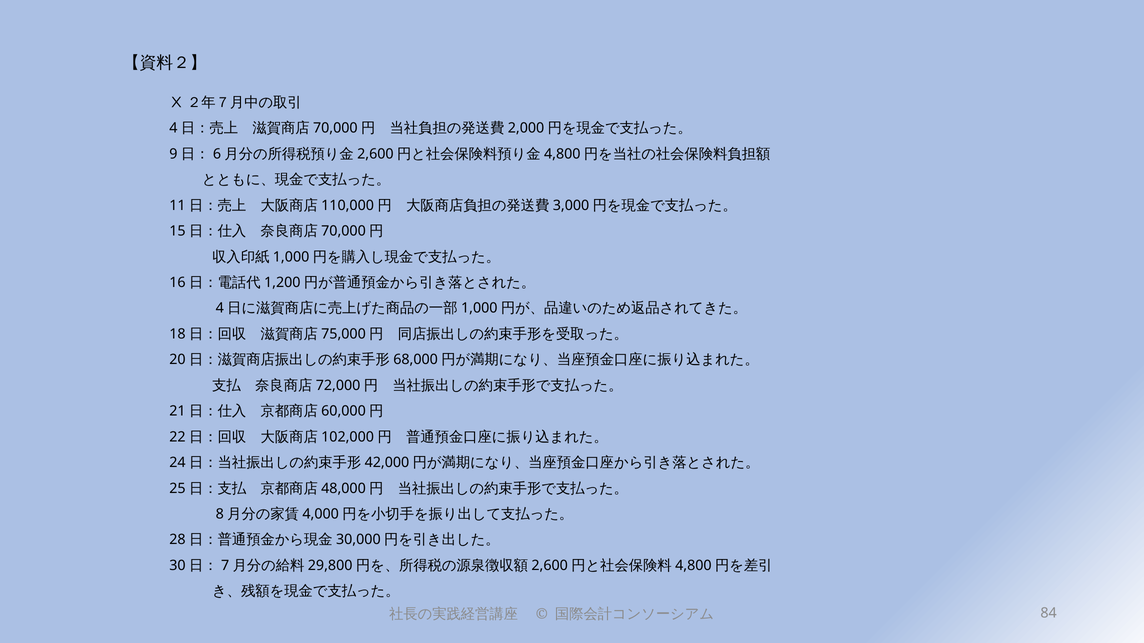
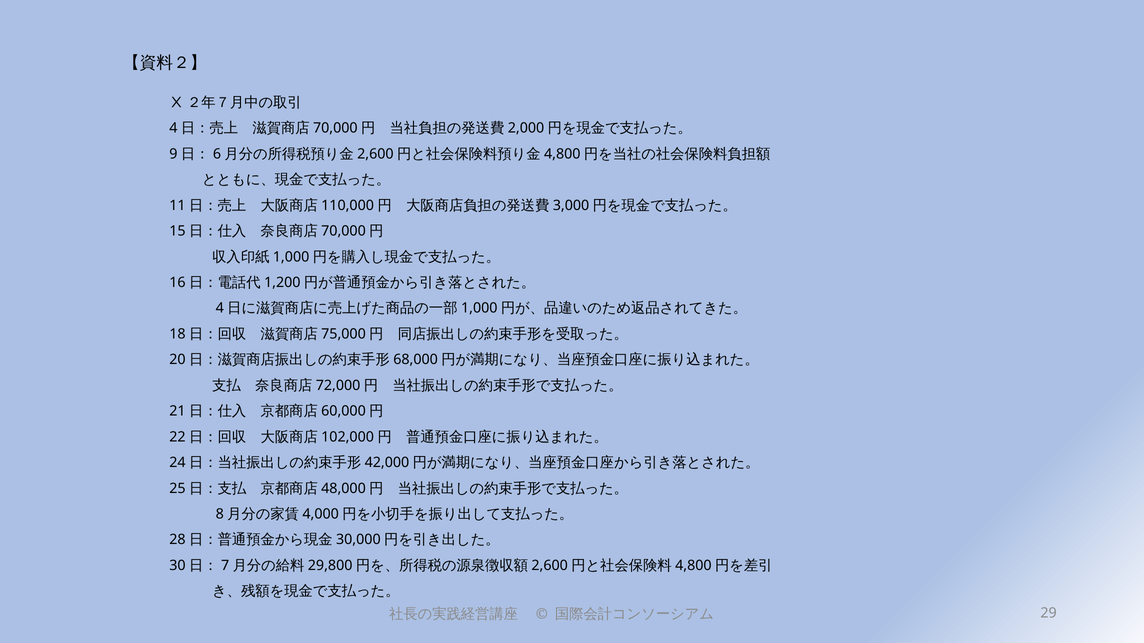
84: 84 -> 29
